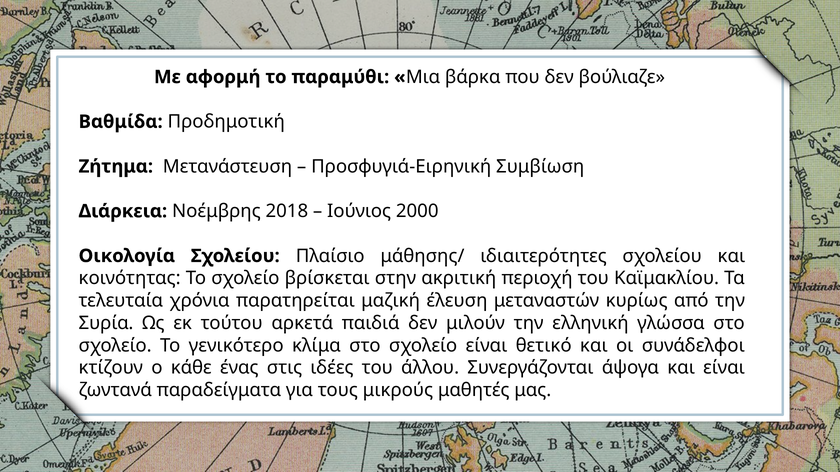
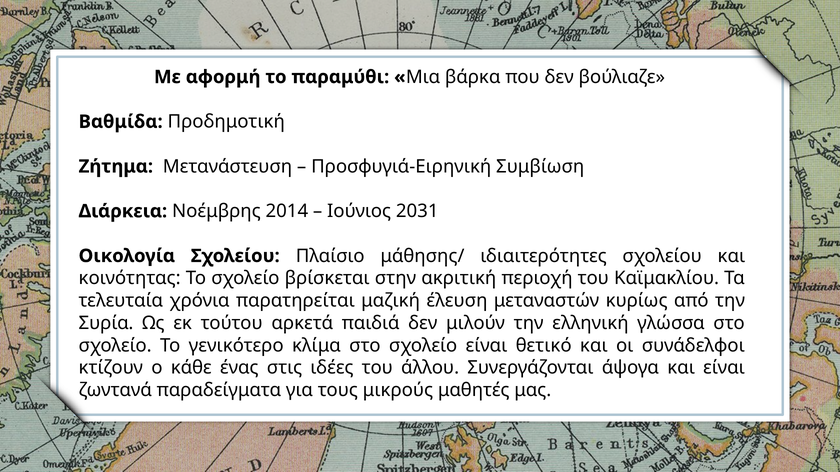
2018: 2018 -> 2014
2000: 2000 -> 2031
